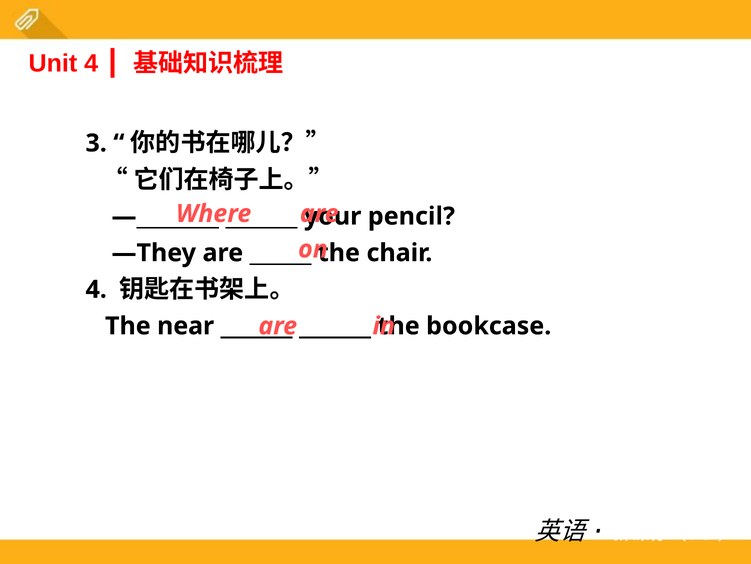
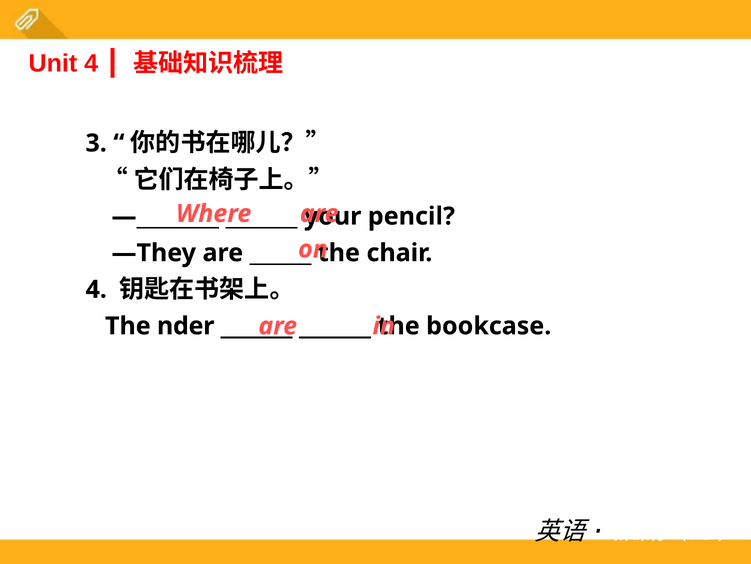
near: near -> nder
